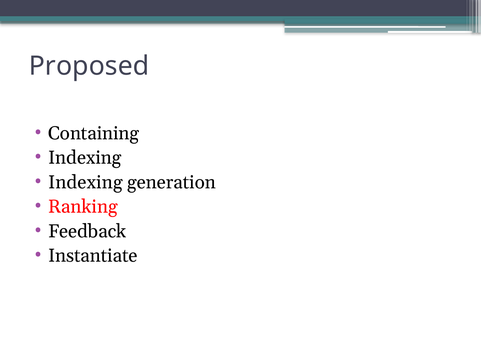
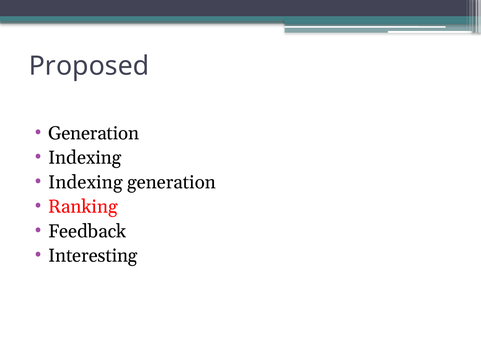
Containing at (94, 133): Containing -> Generation
Instantiate: Instantiate -> Interesting
